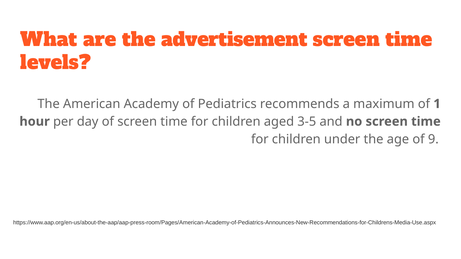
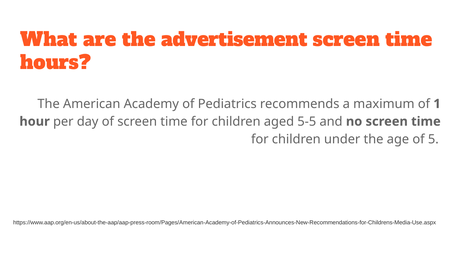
levels: levels -> hours
3-5: 3-5 -> 5-5
9: 9 -> 5
